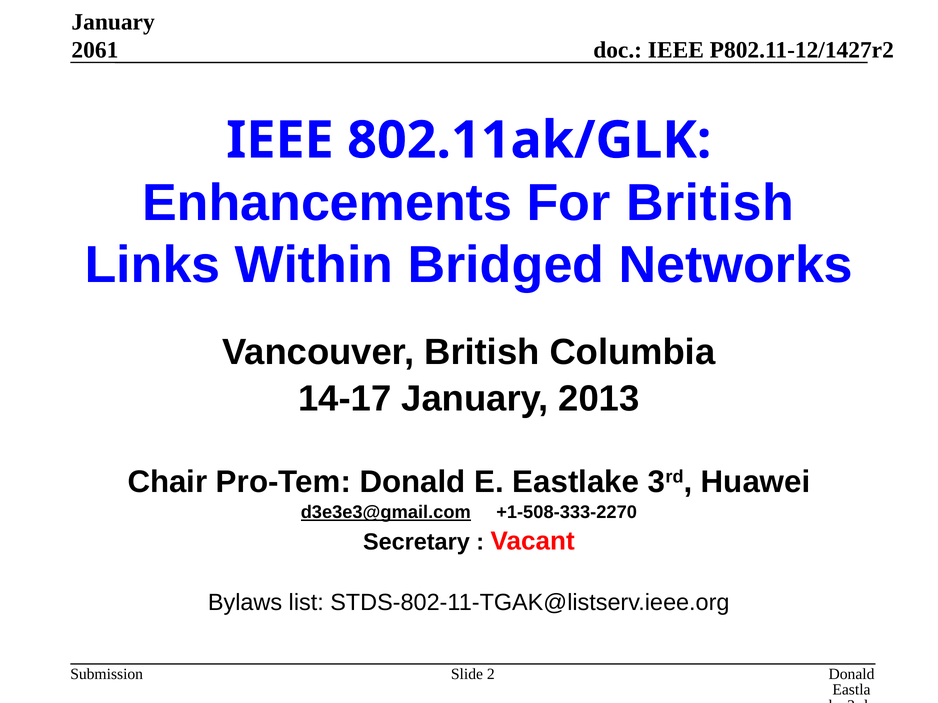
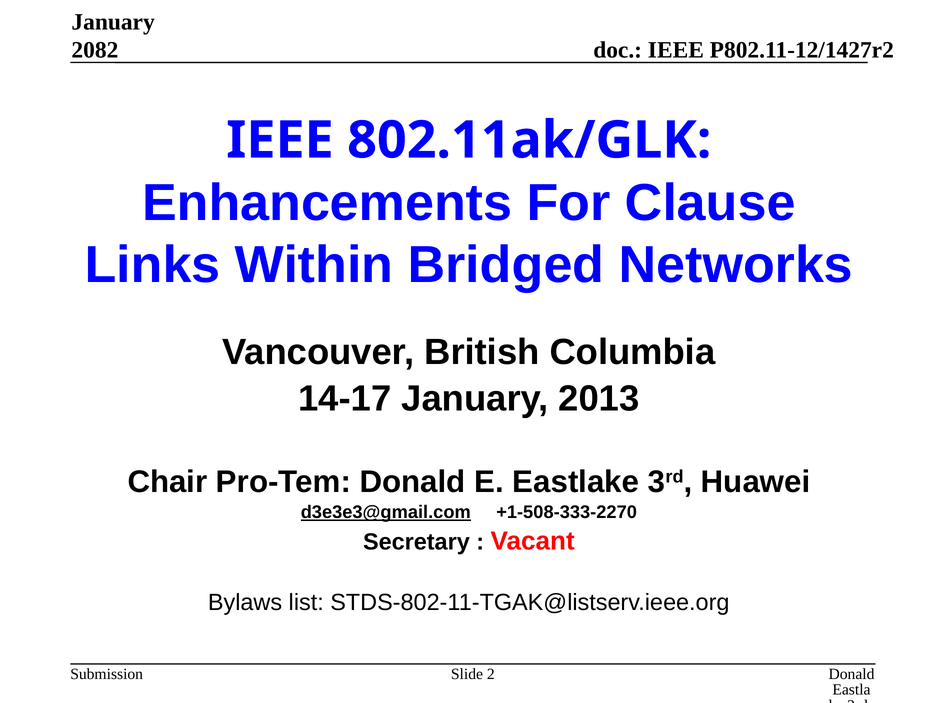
2061: 2061 -> 2082
For British: British -> Clause
